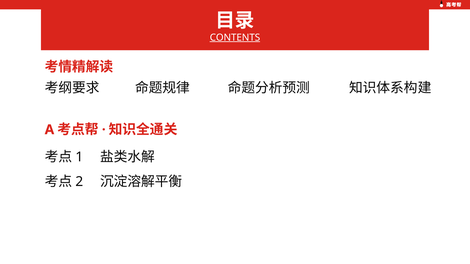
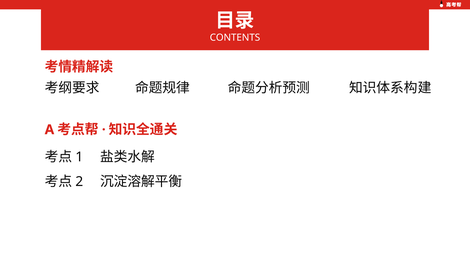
CONTENTS underline: present -> none
